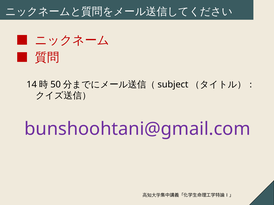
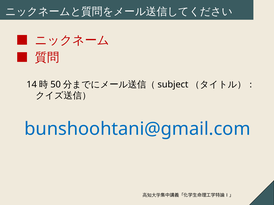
bunshoohtani@gmail.com colour: purple -> blue
